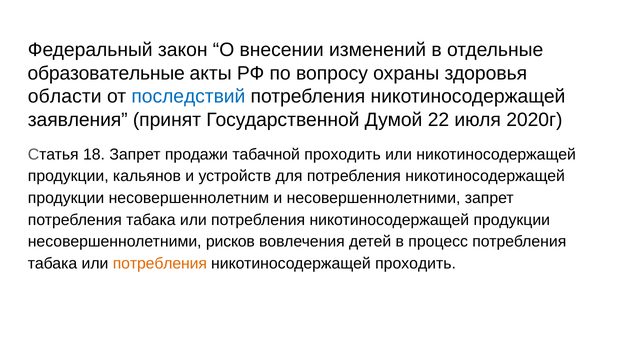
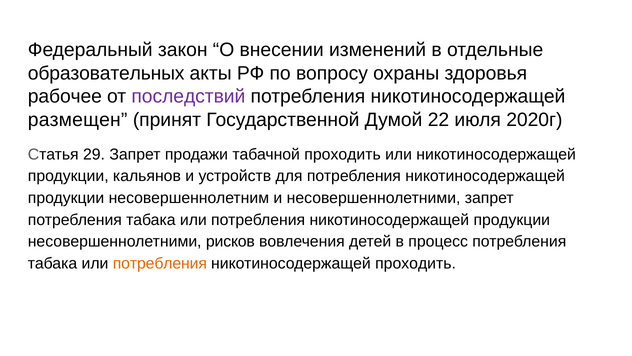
образовательные: образовательные -> образовательных
области: области -> рабочее
последствий colour: blue -> purple
заявления: заявления -> размещен
18: 18 -> 29
